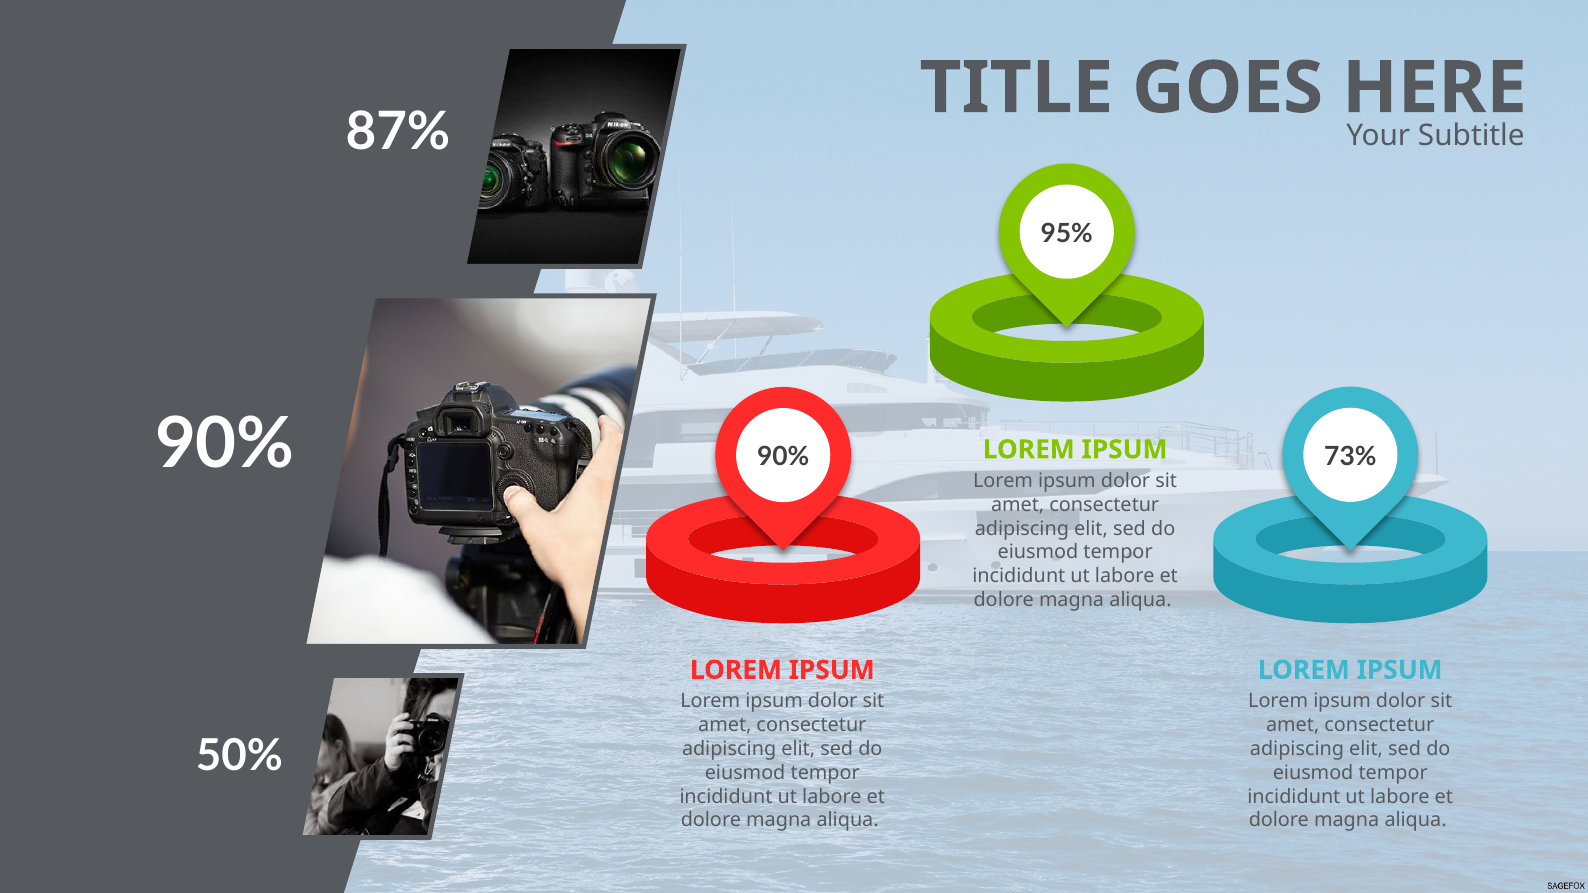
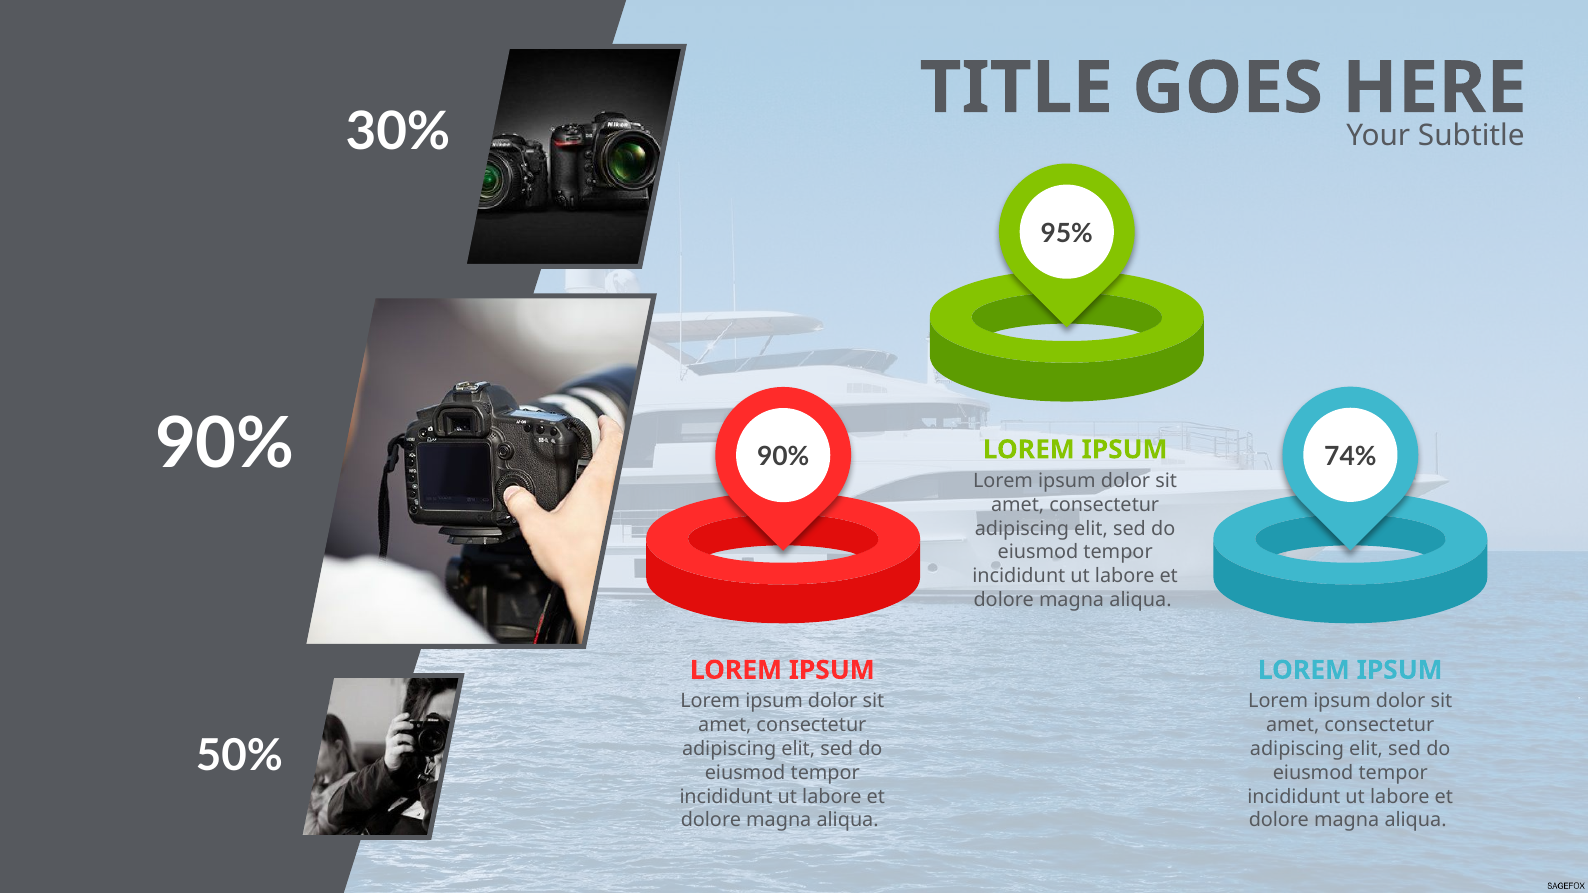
87%: 87% -> 30%
73%: 73% -> 74%
